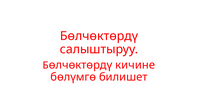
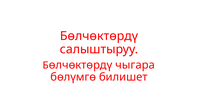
кичине: кичине -> чыгара
